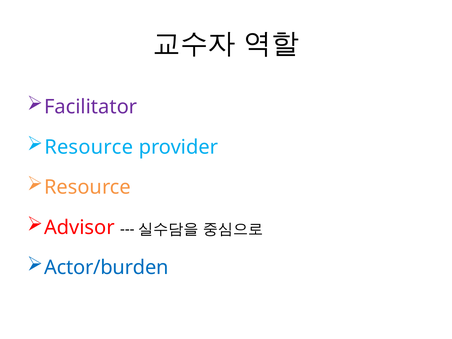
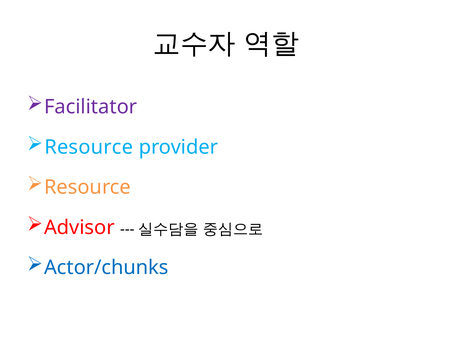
Actor/burden: Actor/burden -> Actor/chunks
